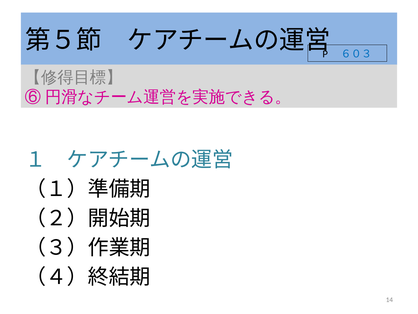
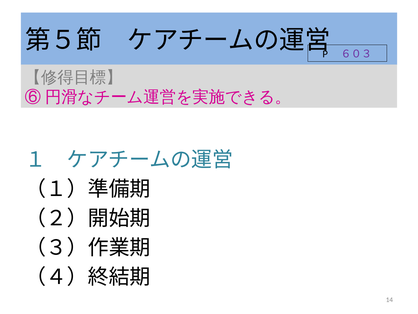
６０３ colour: blue -> purple
